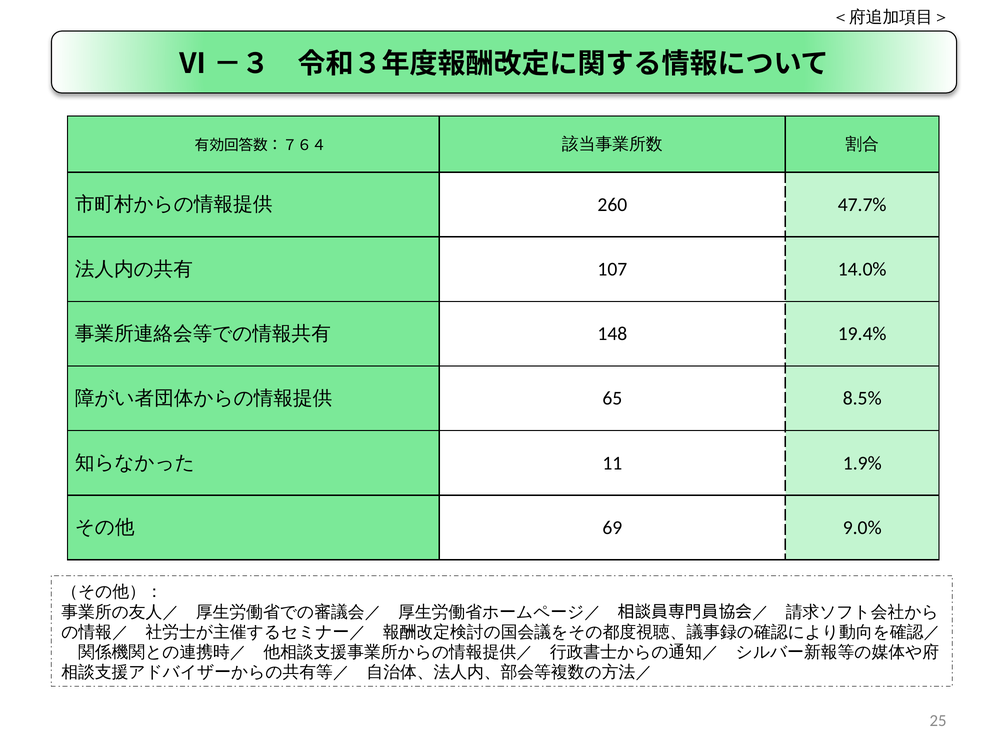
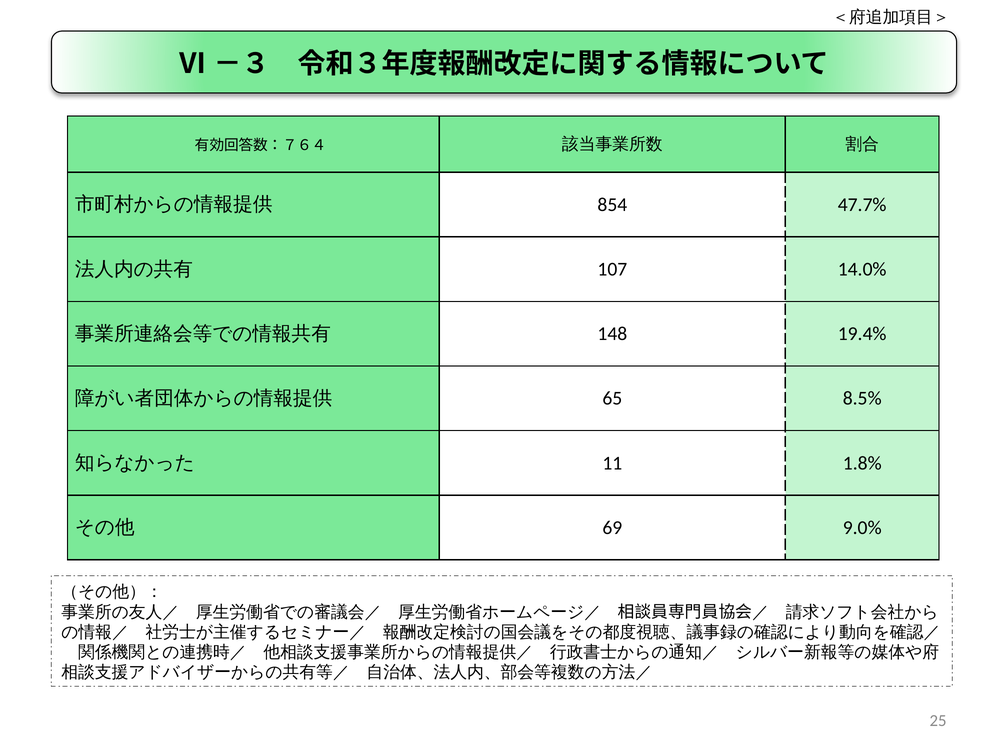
260: 260 -> 854
1.9%: 1.9% -> 1.8%
